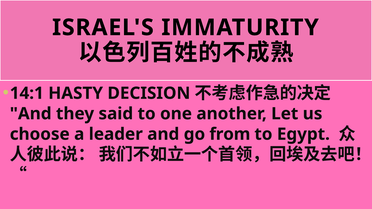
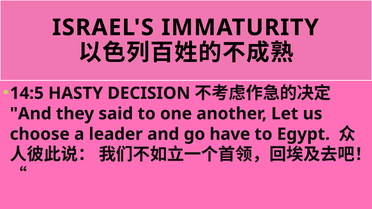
14:1: 14:1 -> 14:5
from: from -> have
